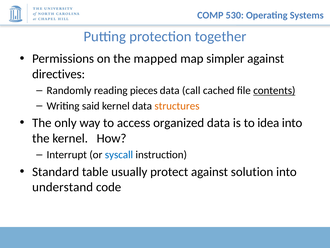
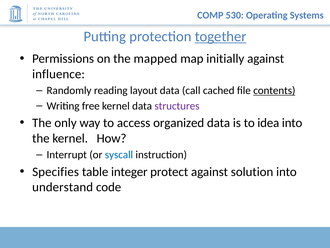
together underline: none -> present
simpler: simpler -> initially
directives: directives -> influence
pieces: pieces -> layout
said: said -> free
structures colour: orange -> purple
Standard: Standard -> Specifies
usually: usually -> integer
